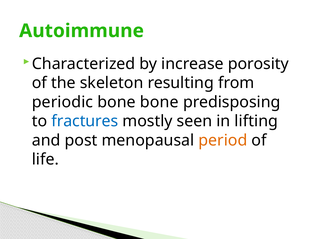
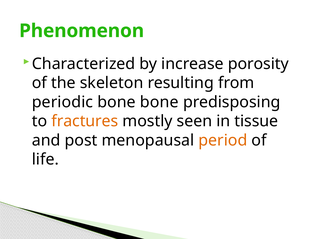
Autoimmune: Autoimmune -> Phenomenon
fractures colour: blue -> orange
lifting: lifting -> tissue
